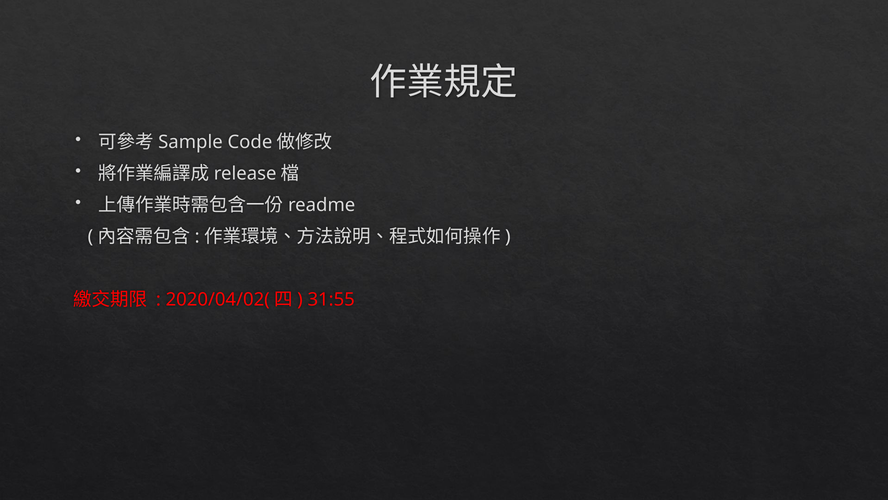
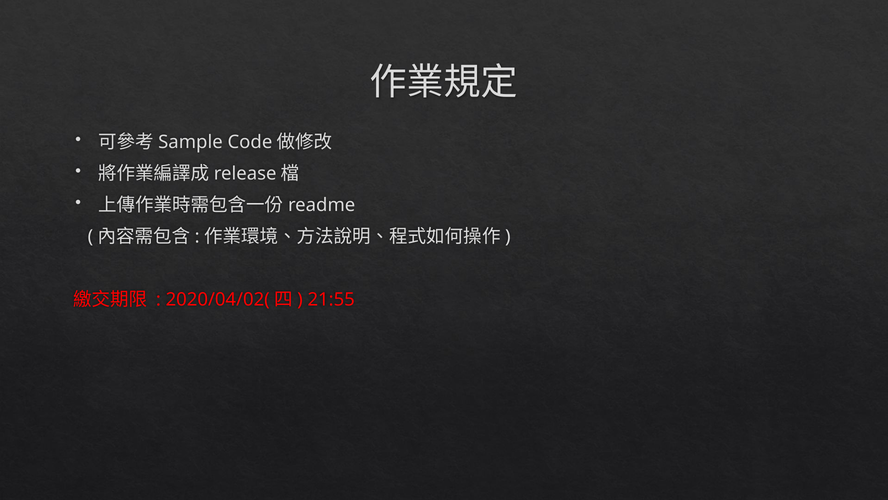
31:55: 31:55 -> 21:55
